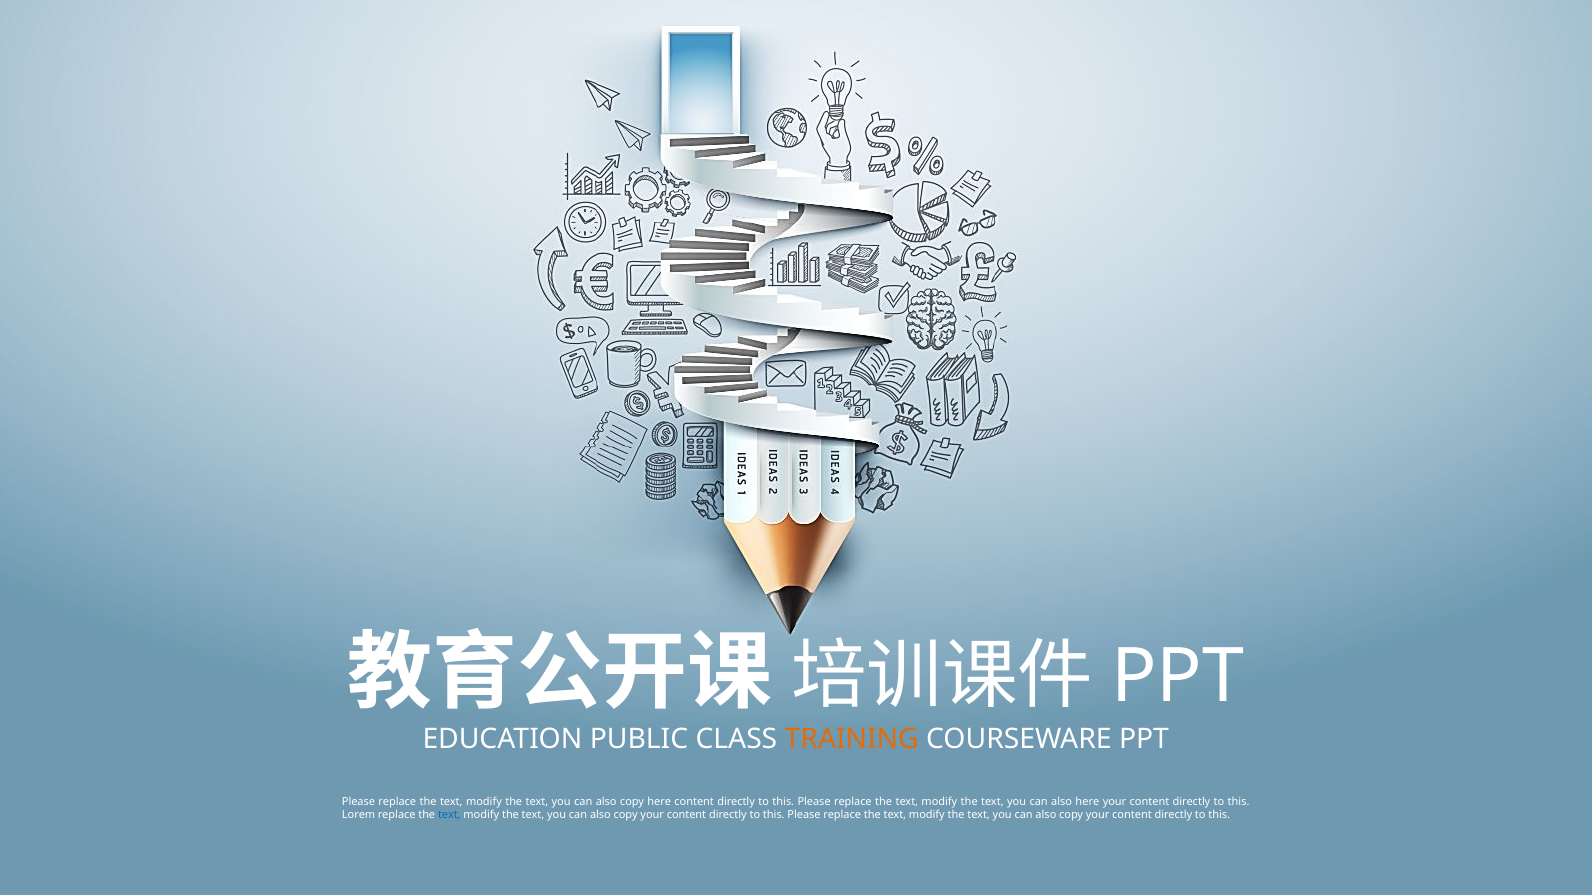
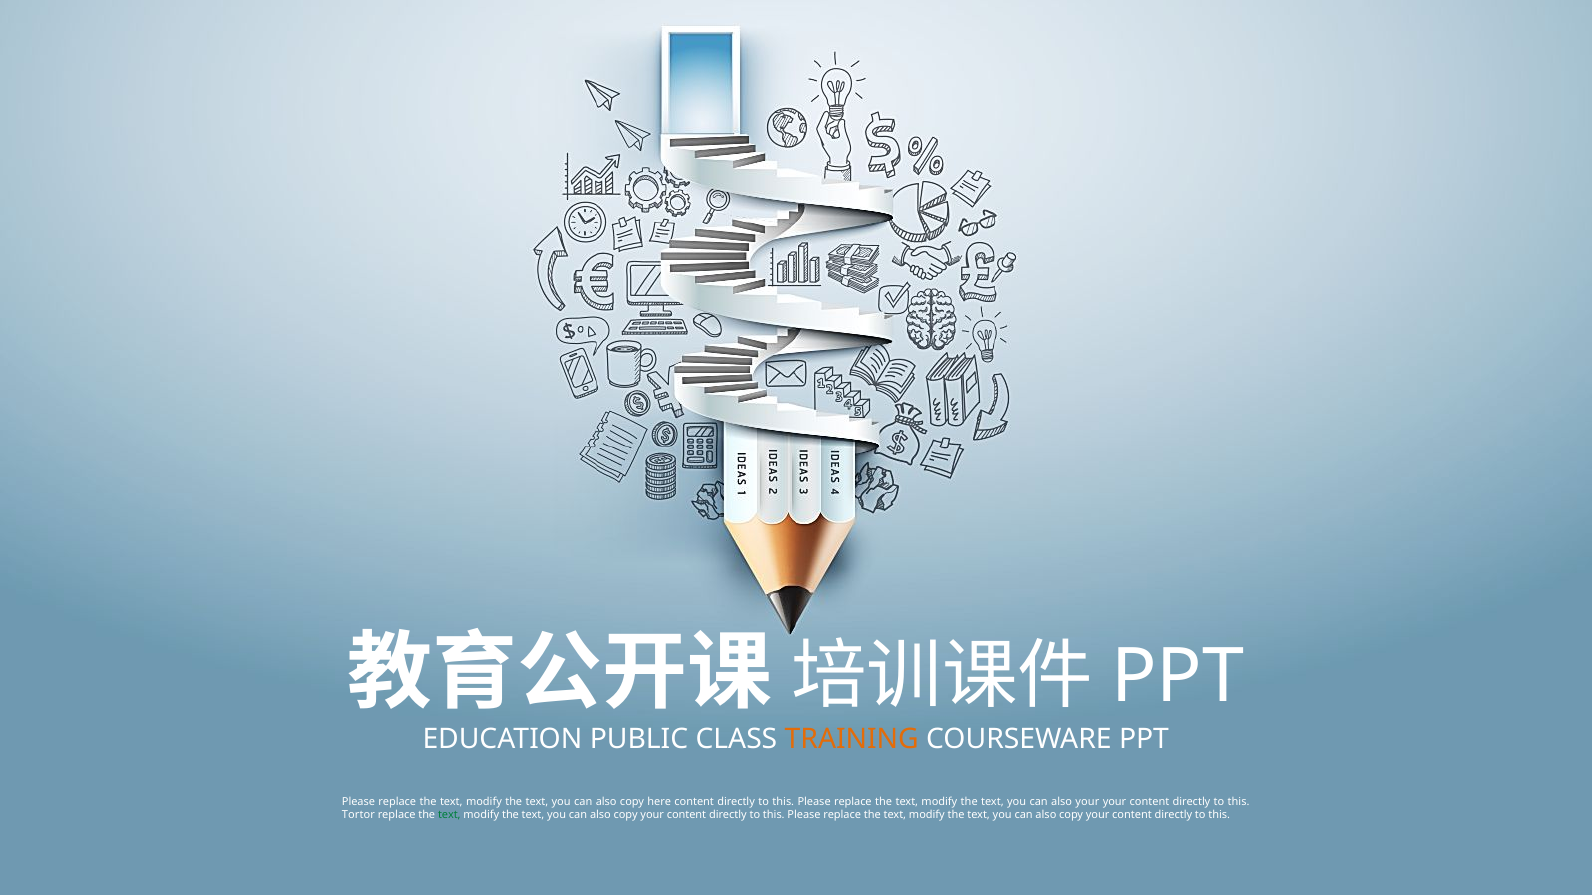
also here: here -> your
Lorem: Lorem -> Tortor
text at (449, 815) colour: blue -> green
